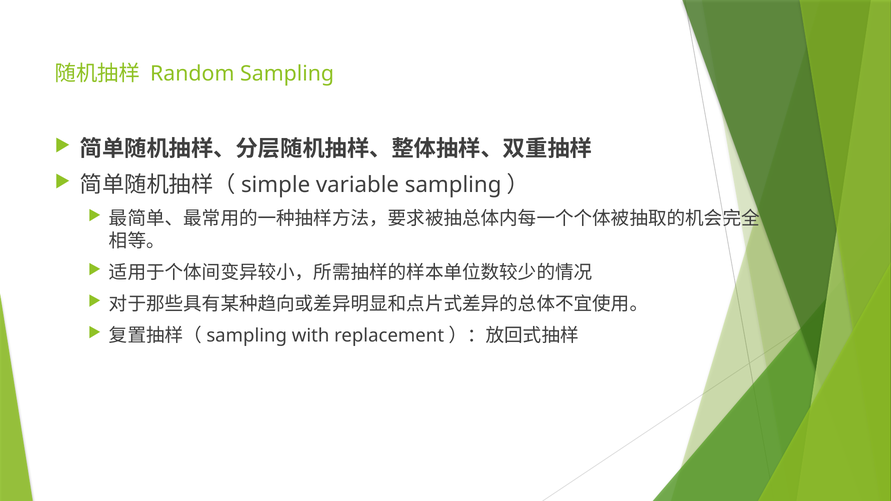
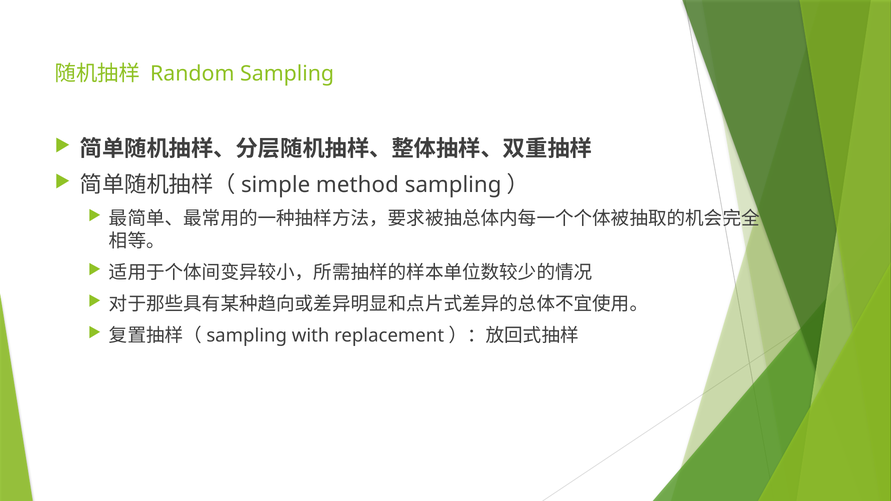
variable: variable -> method
